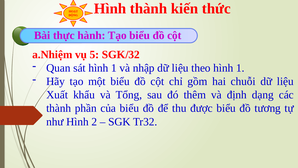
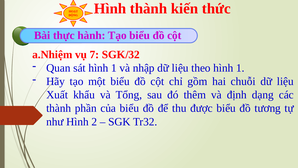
5: 5 -> 7
